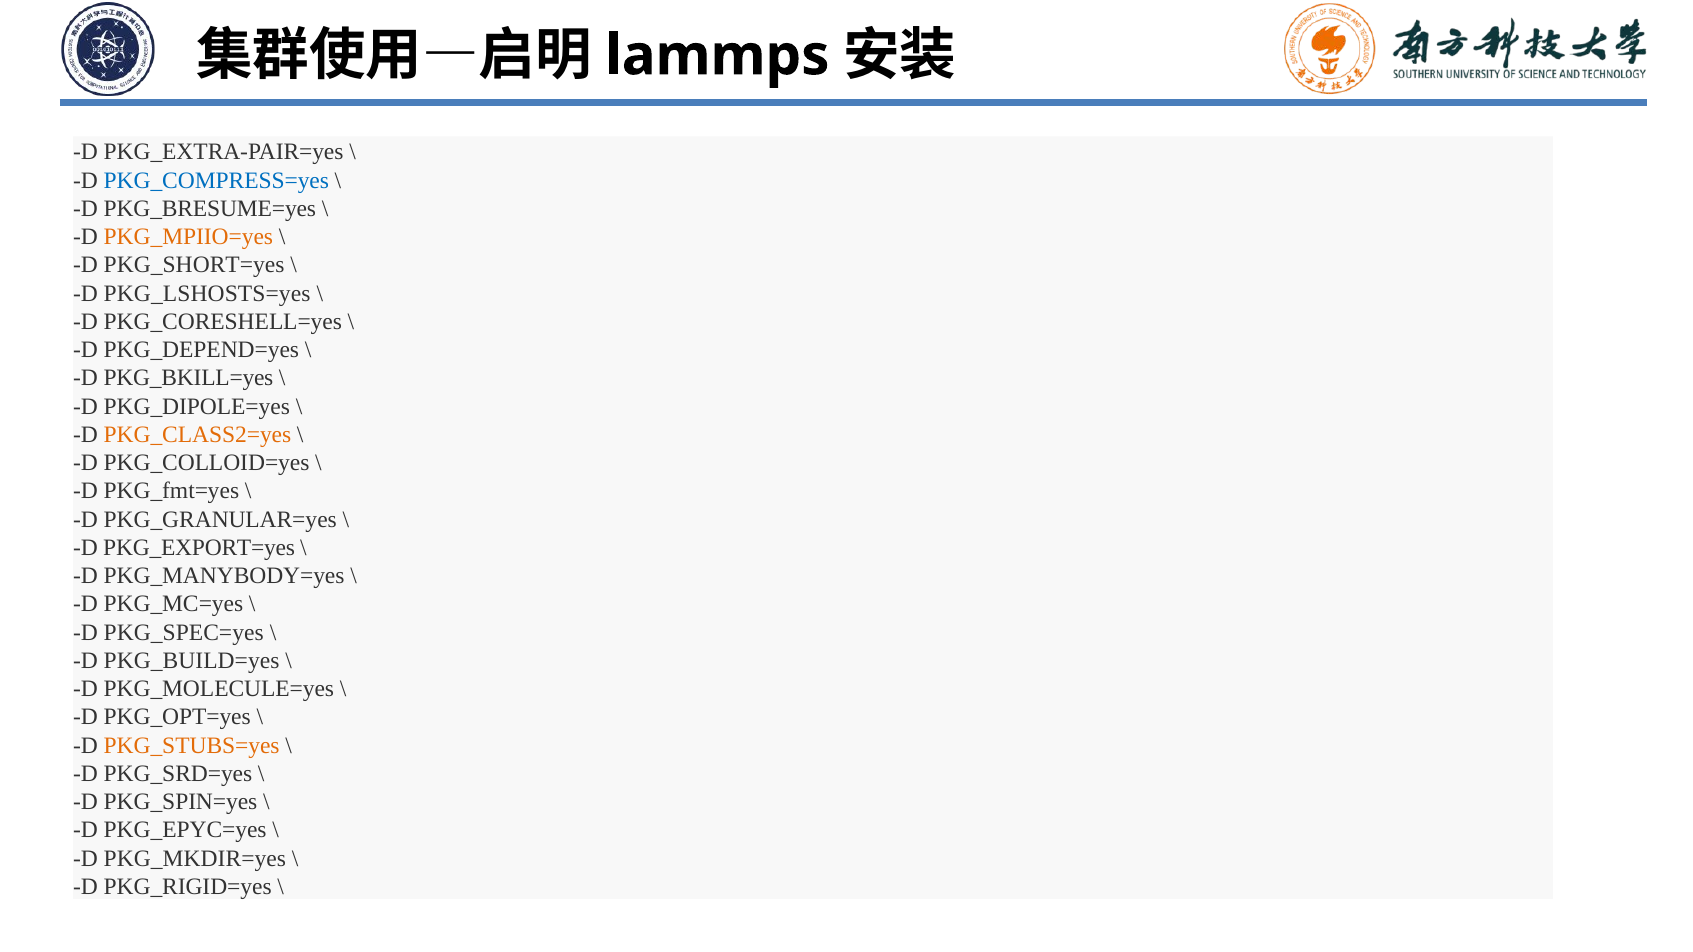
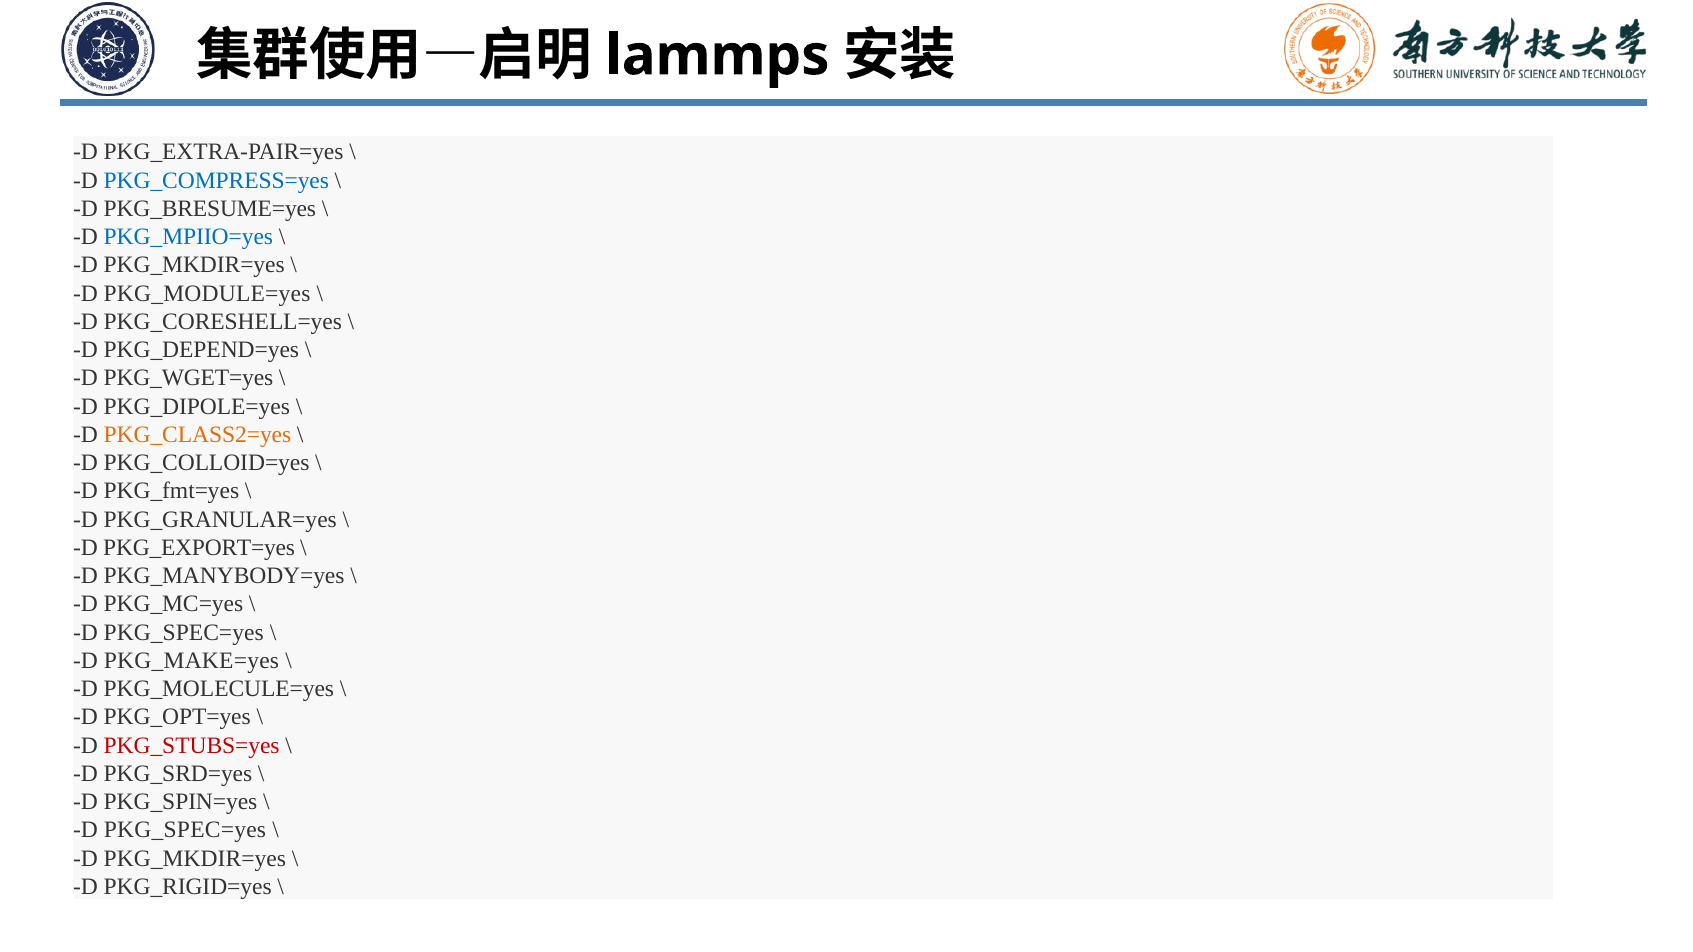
PKG_MPIIO=yes colour: orange -> blue
PKG_SHORT=yes at (194, 265): PKG_SHORT=yes -> PKG_MKDIR=yes
PKG_LSHOSTS=yes: PKG_LSHOSTS=yes -> PKG_MODULE=yes
PKG_BKILL=yes: PKG_BKILL=yes -> PKG_WGET=yes
PKG_BUILD=yes: PKG_BUILD=yes -> PKG_MAKE=yes
PKG_STUBS=yes colour: orange -> red
PKG_EPYC=yes at (185, 830): PKG_EPYC=yes -> PKG_SPEC=yes
